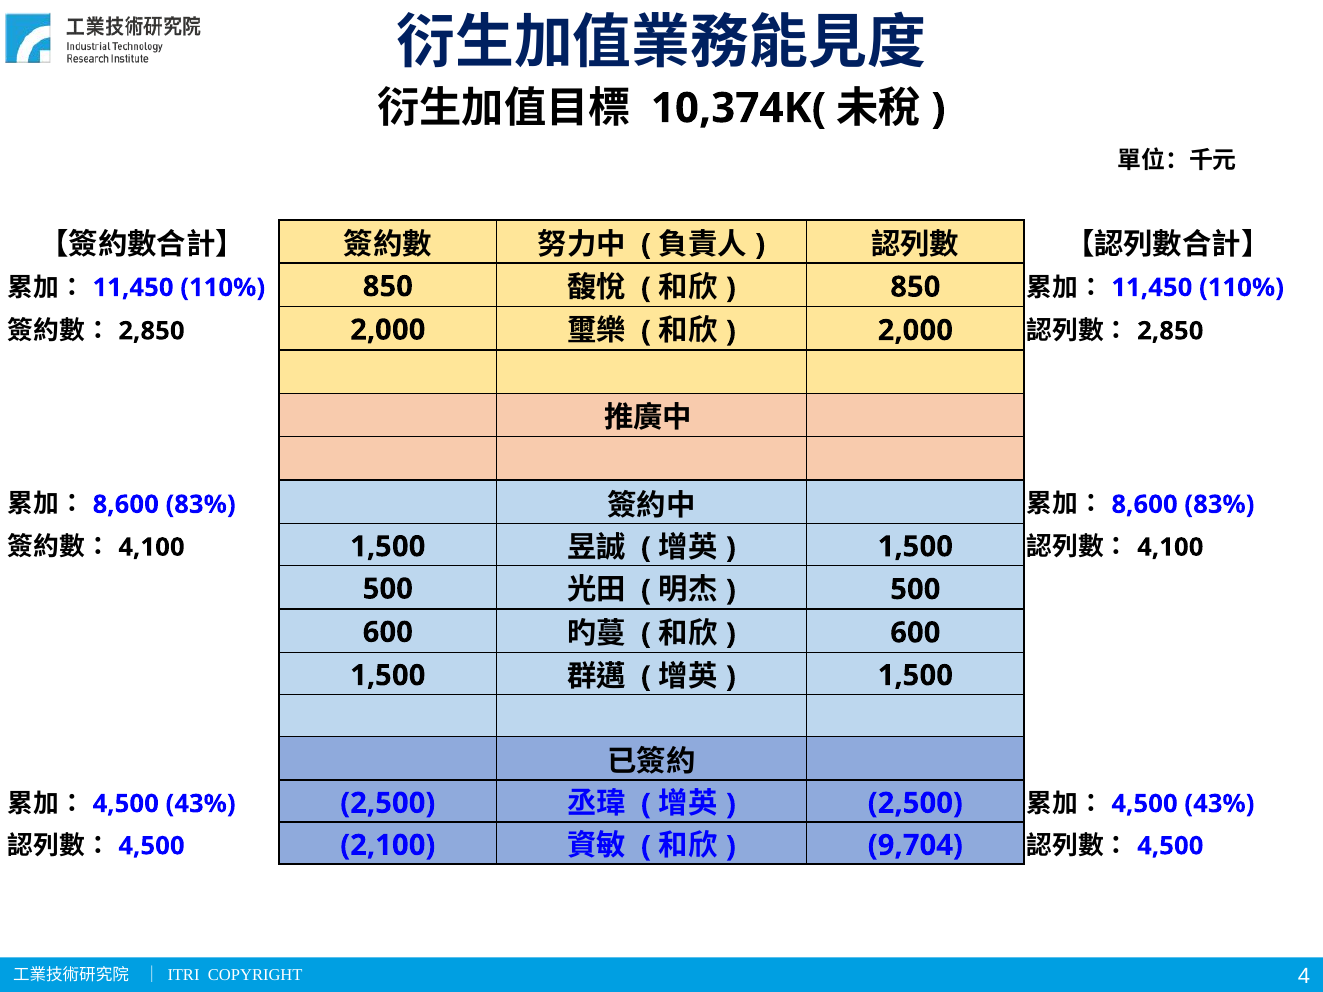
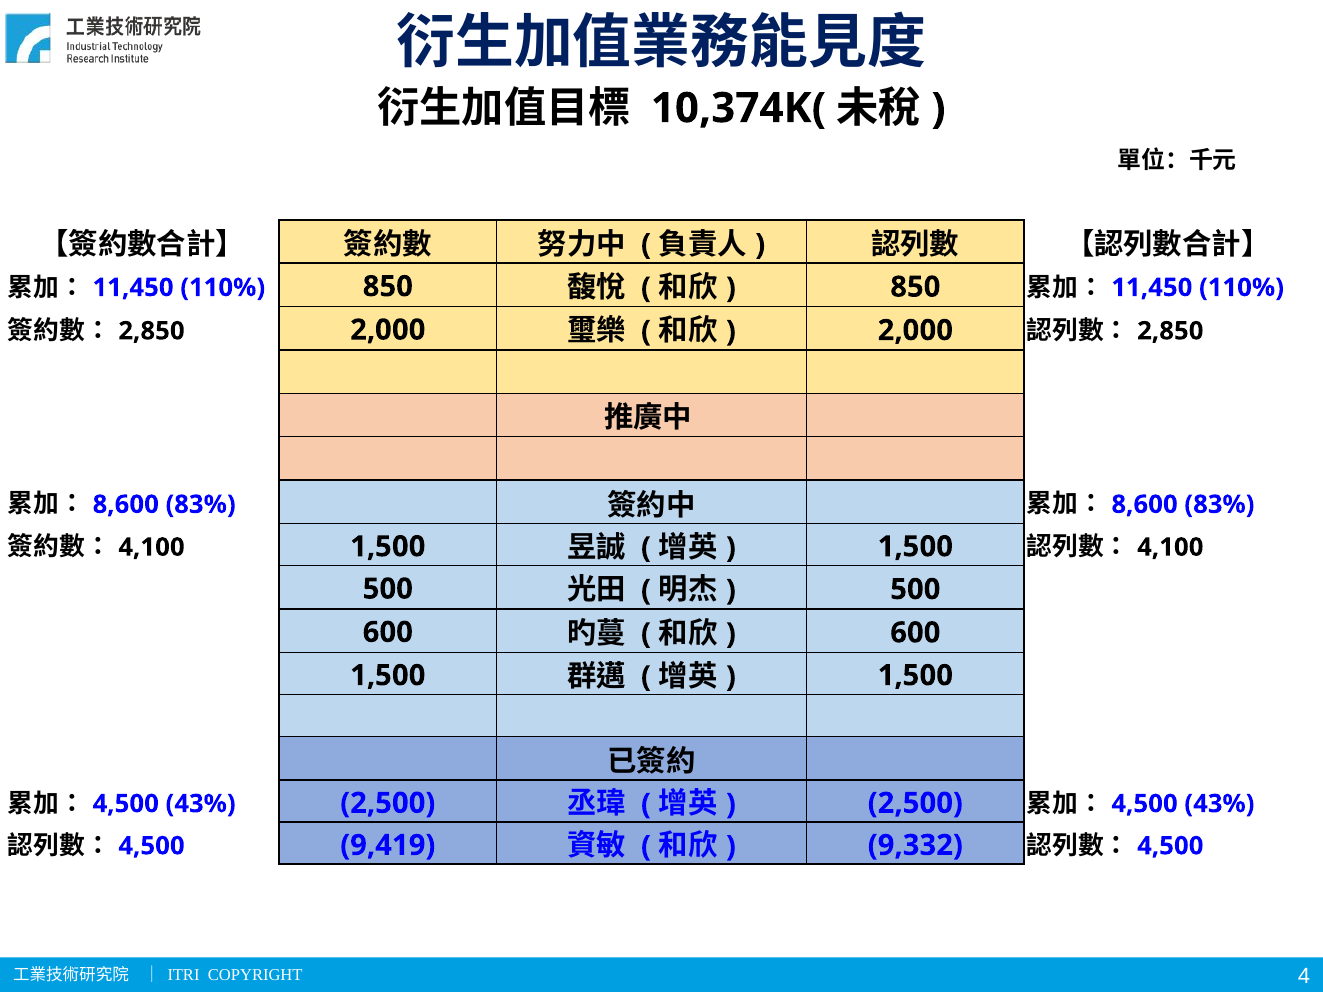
2,100: 2,100 -> 9,419
9,704: 9,704 -> 9,332
